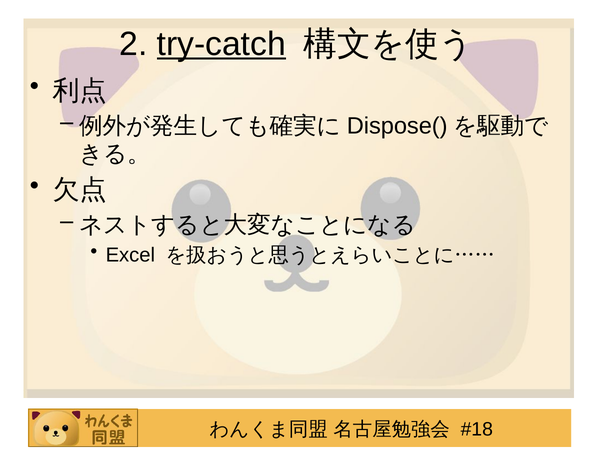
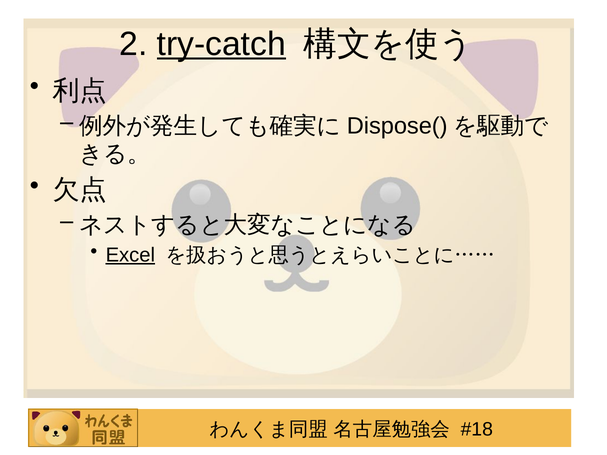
Excel underline: none -> present
